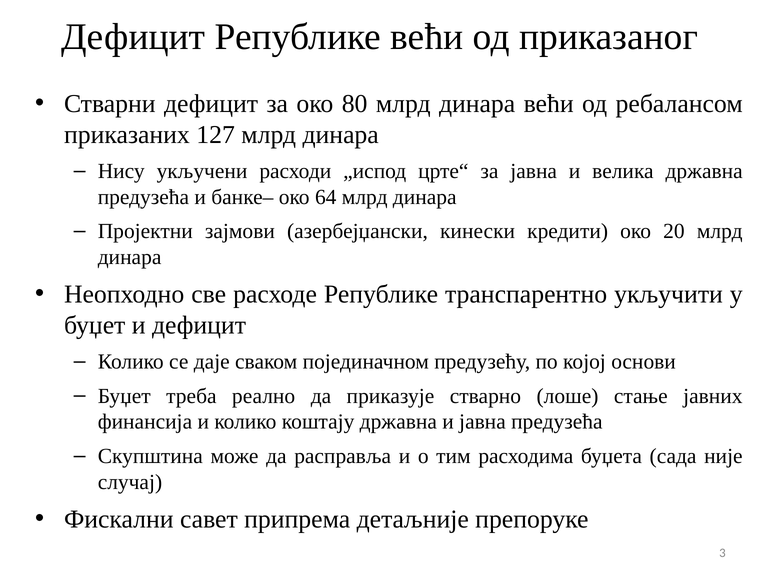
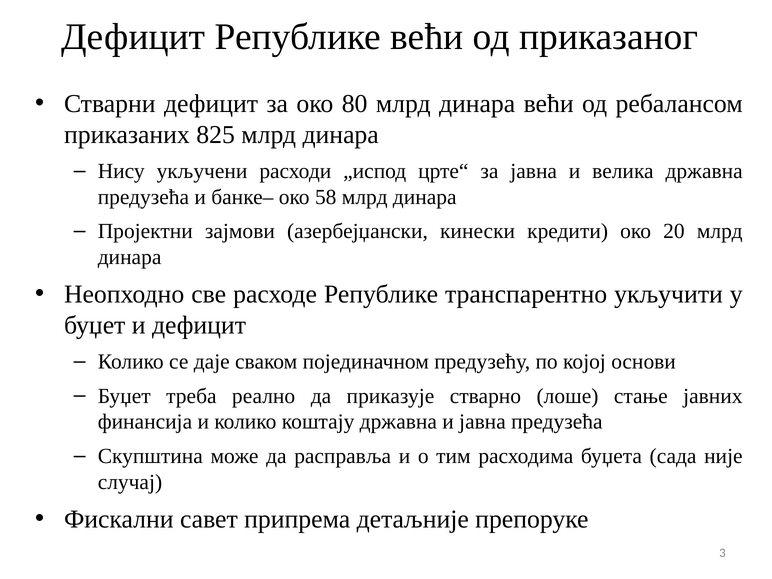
127: 127 -> 825
64: 64 -> 58
